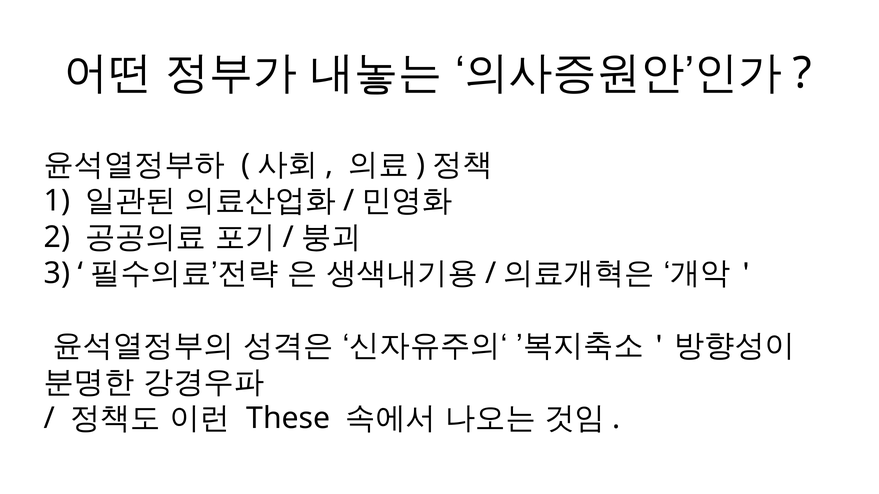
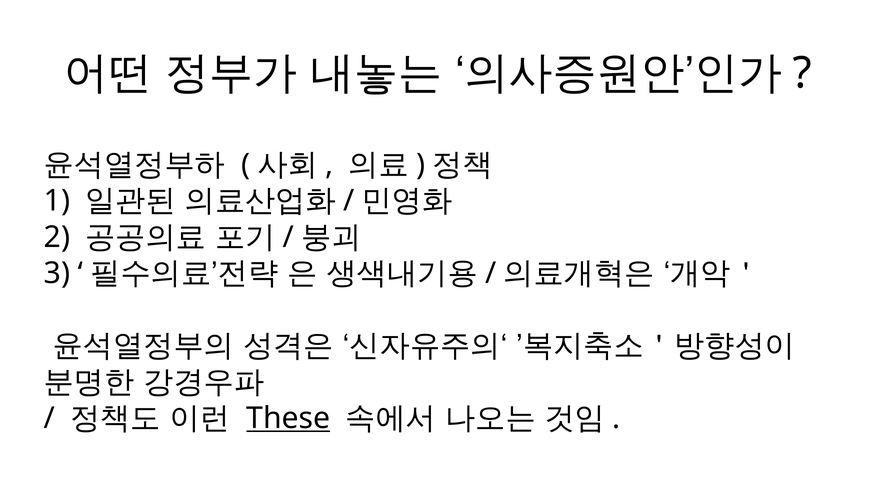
These underline: none -> present
